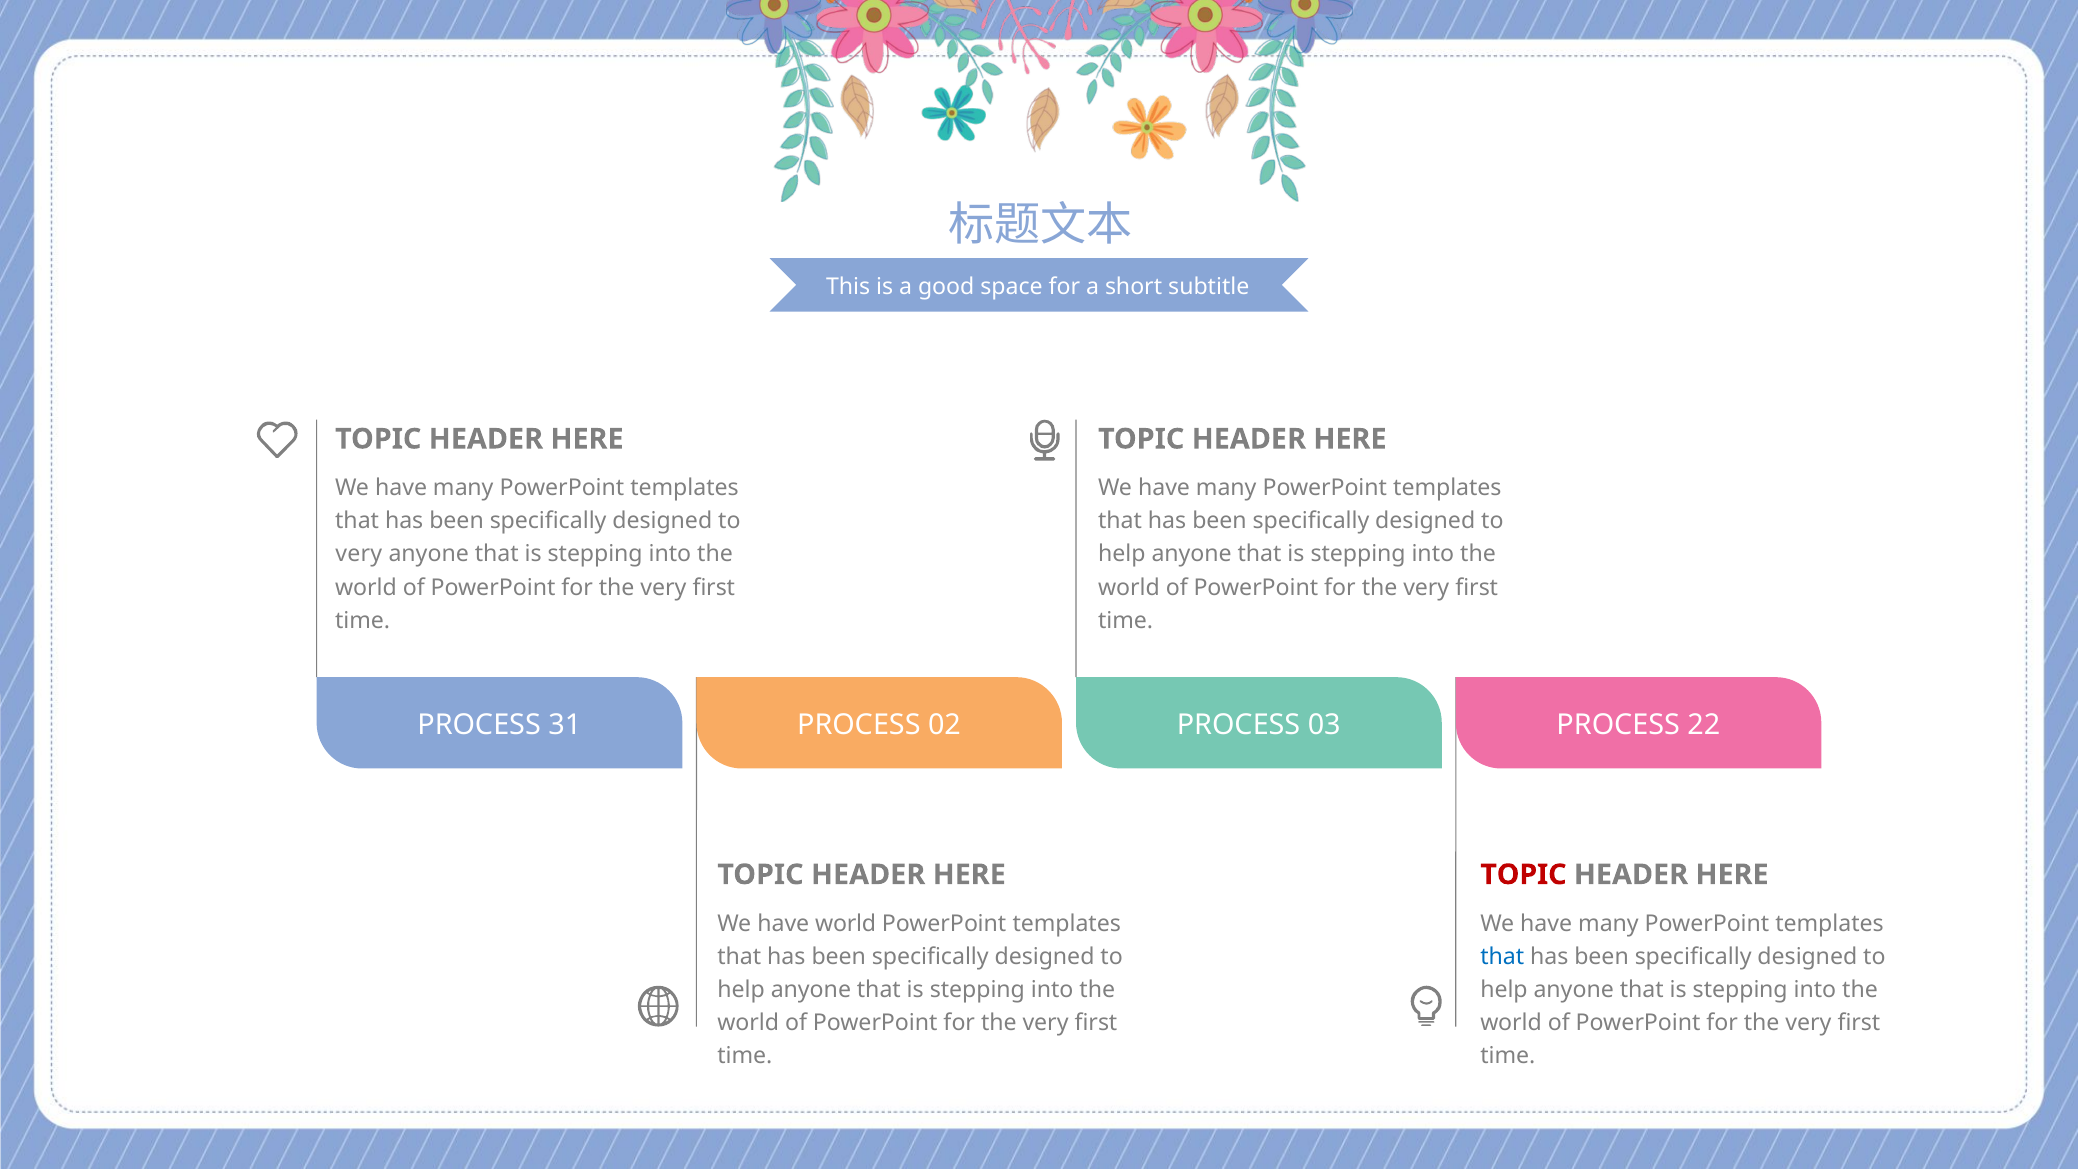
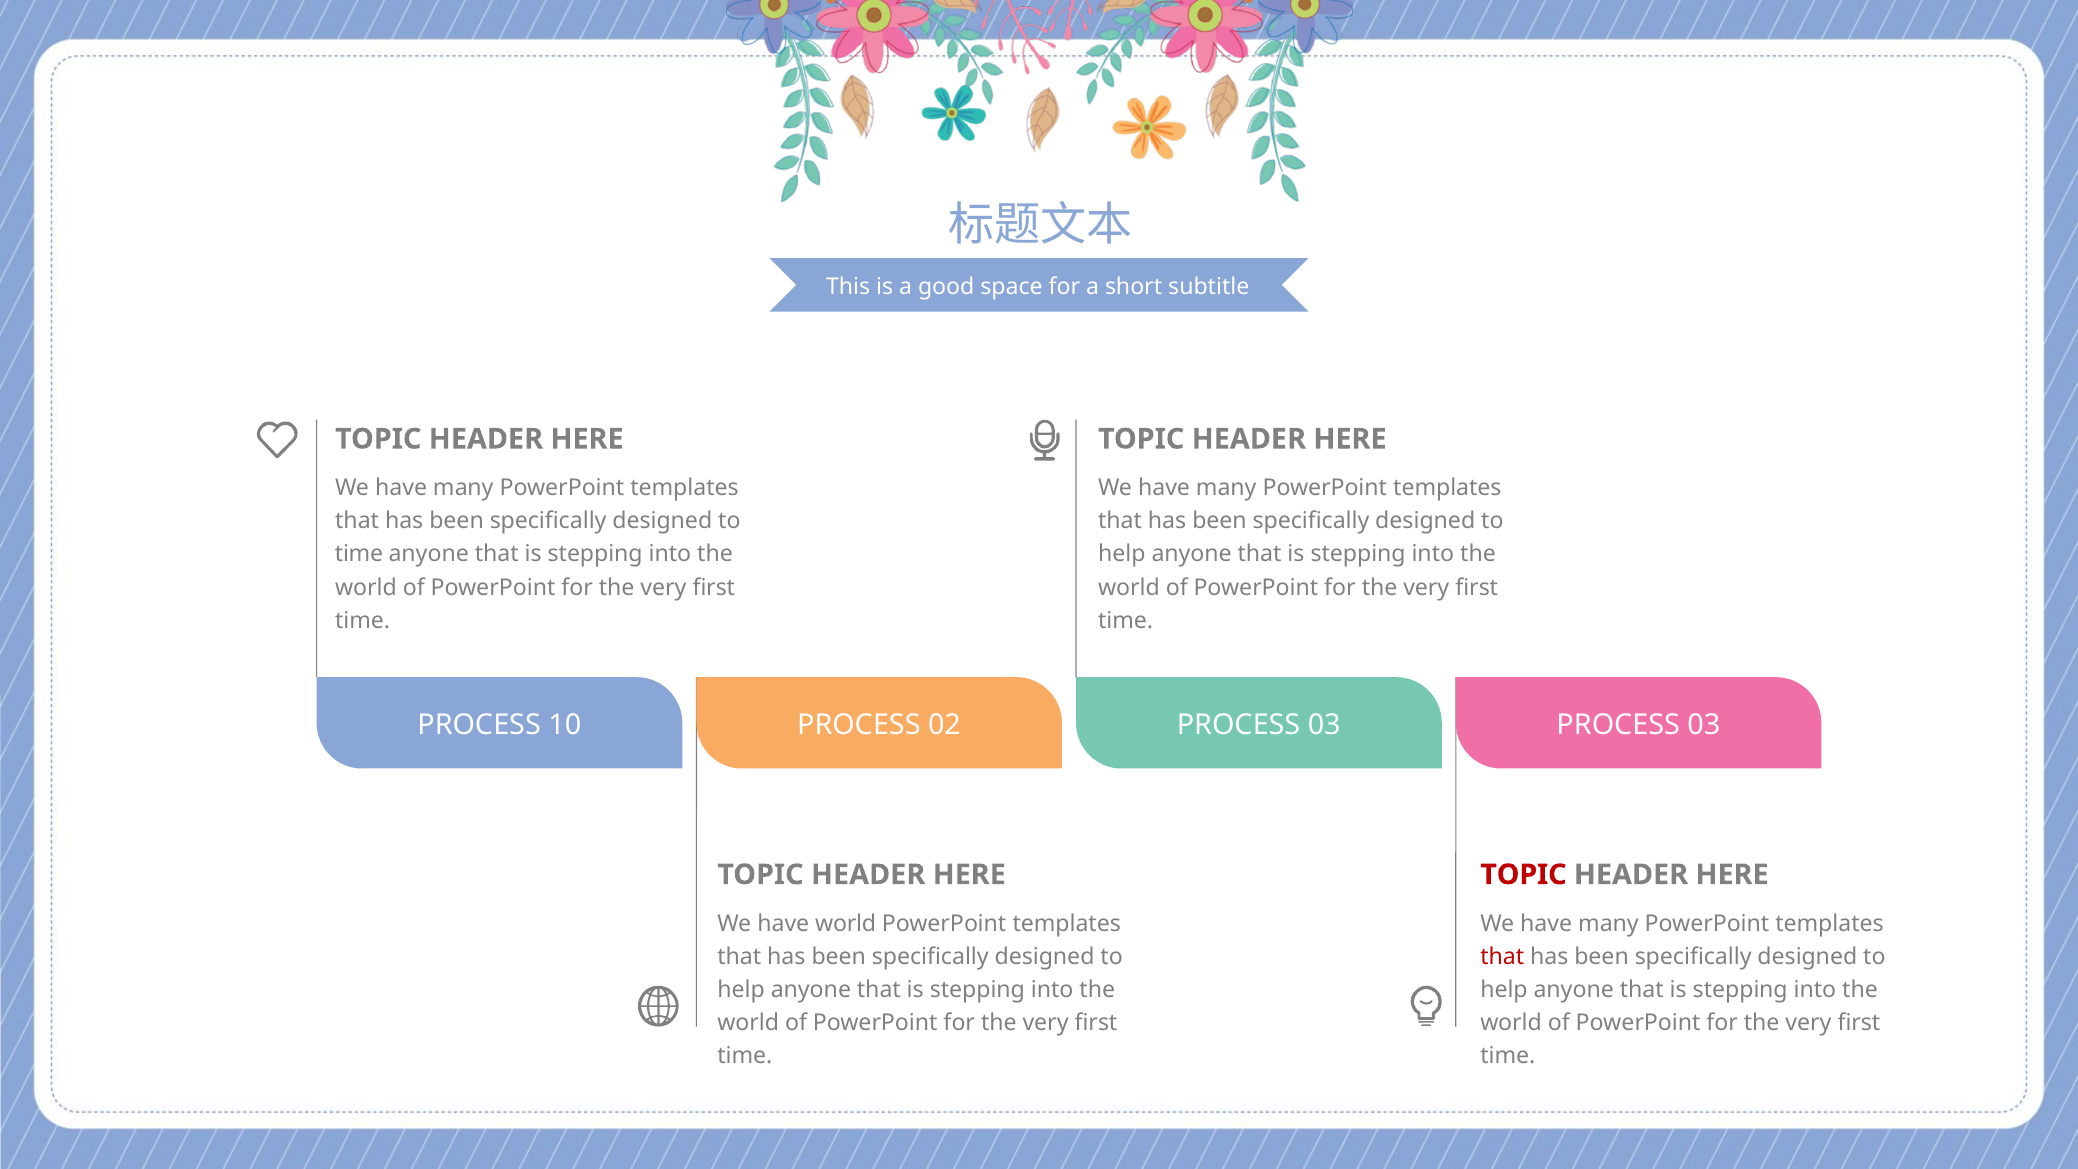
very at (359, 554): very -> time
31: 31 -> 10
02 PROCESS 22: 22 -> 03
that at (1502, 957) colour: blue -> red
